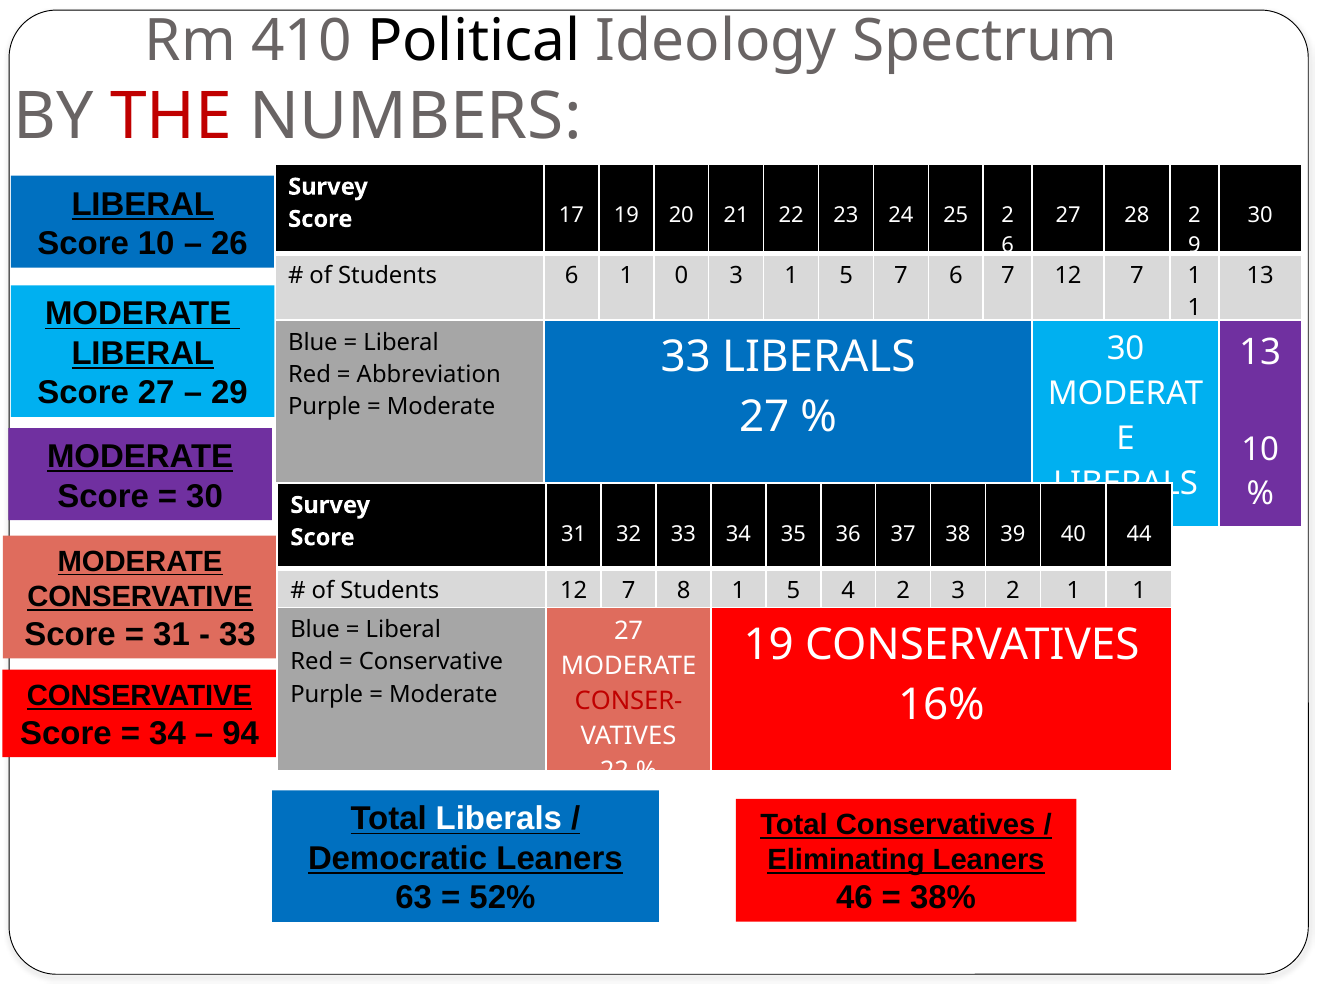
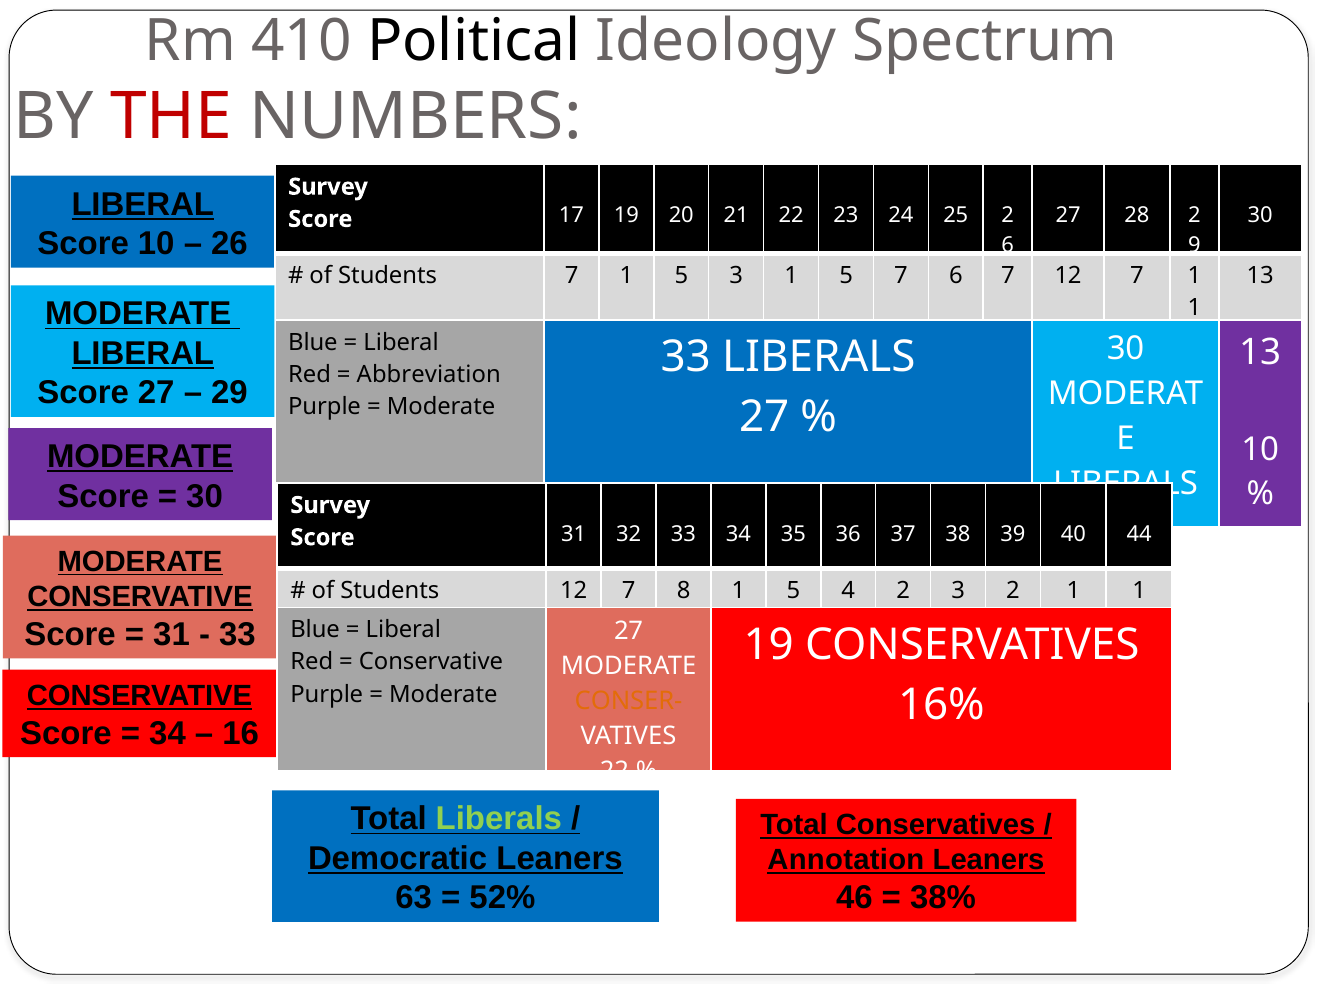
Students 6: 6 -> 7
0 at (681, 276): 0 -> 5
CONSER- colour: red -> orange
94: 94 -> 16
Liberals at (499, 819) colour: white -> light green
Eliminating: Eliminating -> Annotation
